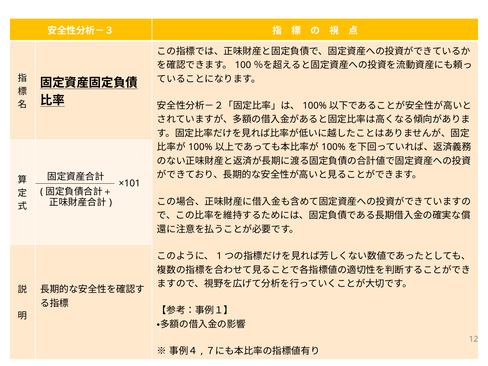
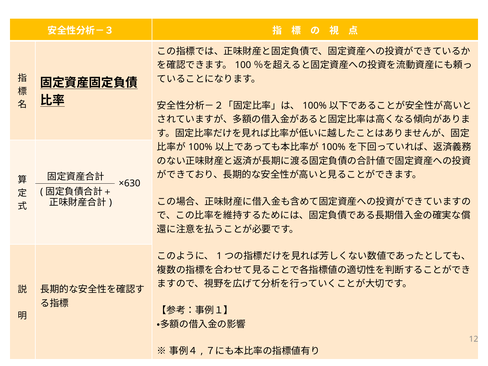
×101: ×101 -> ×630
